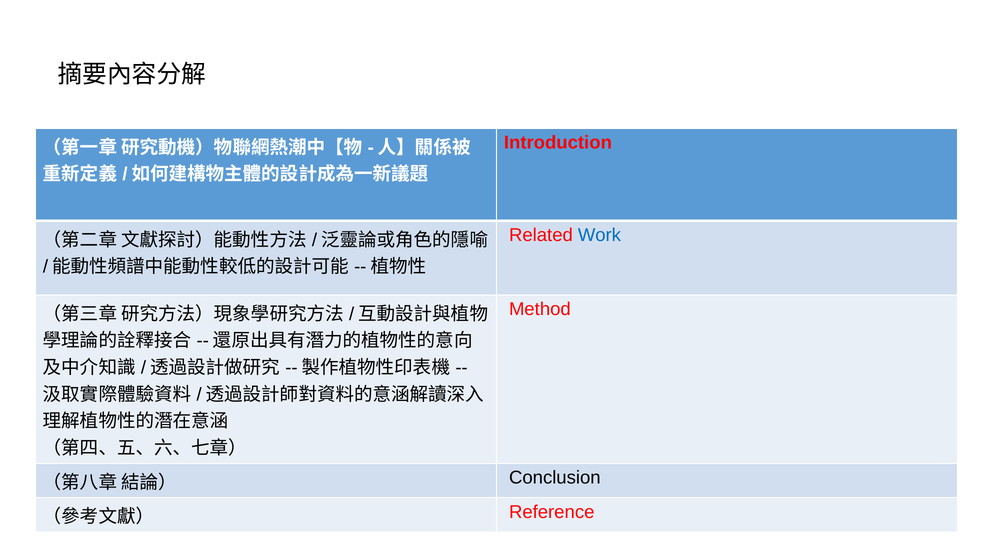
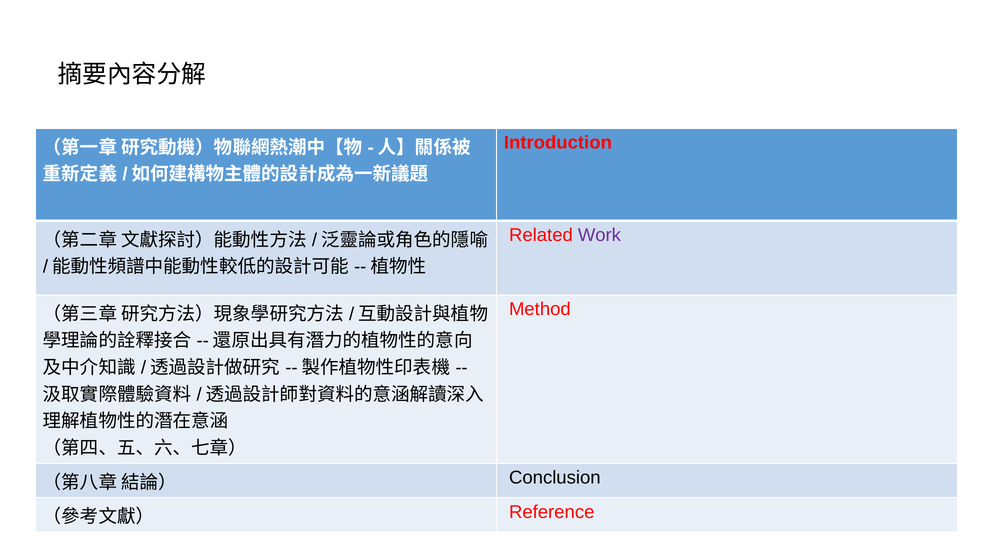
Work colour: blue -> purple
